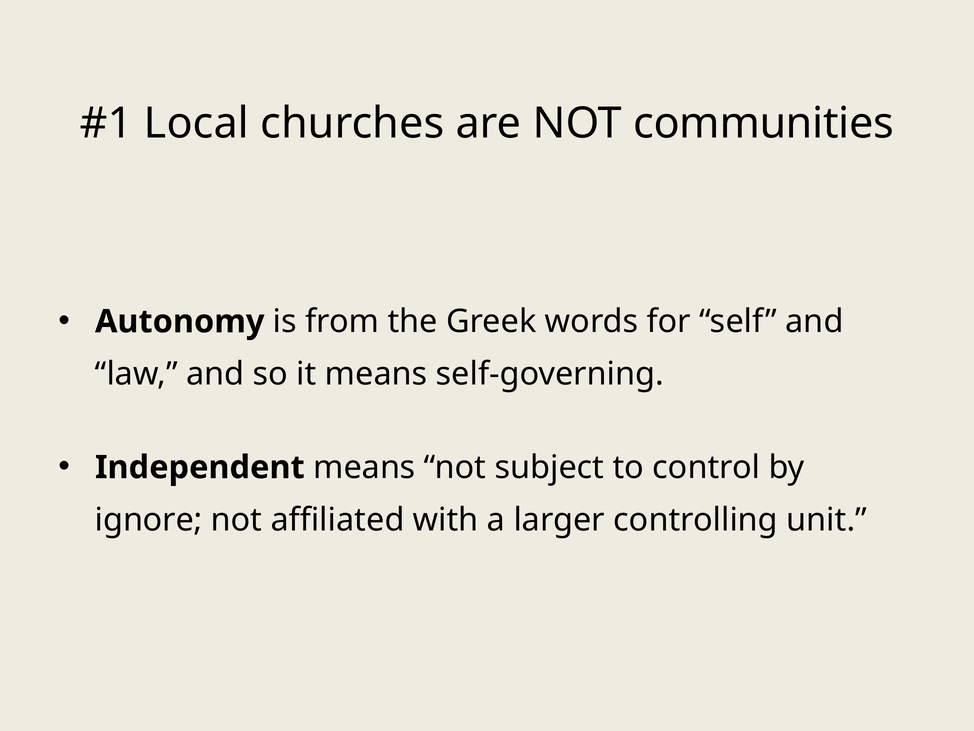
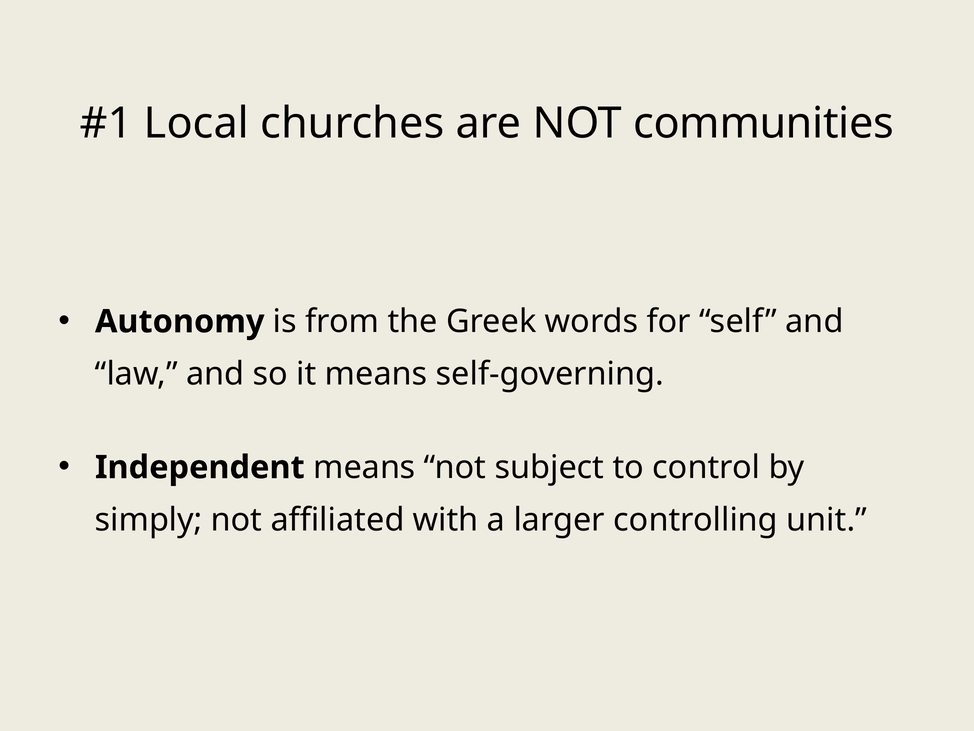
ignore: ignore -> simply
